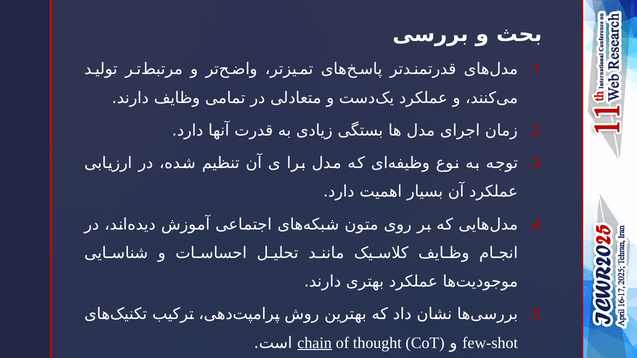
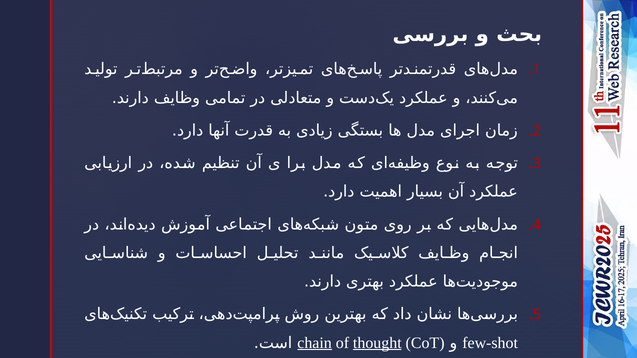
thought underline: none -> present
